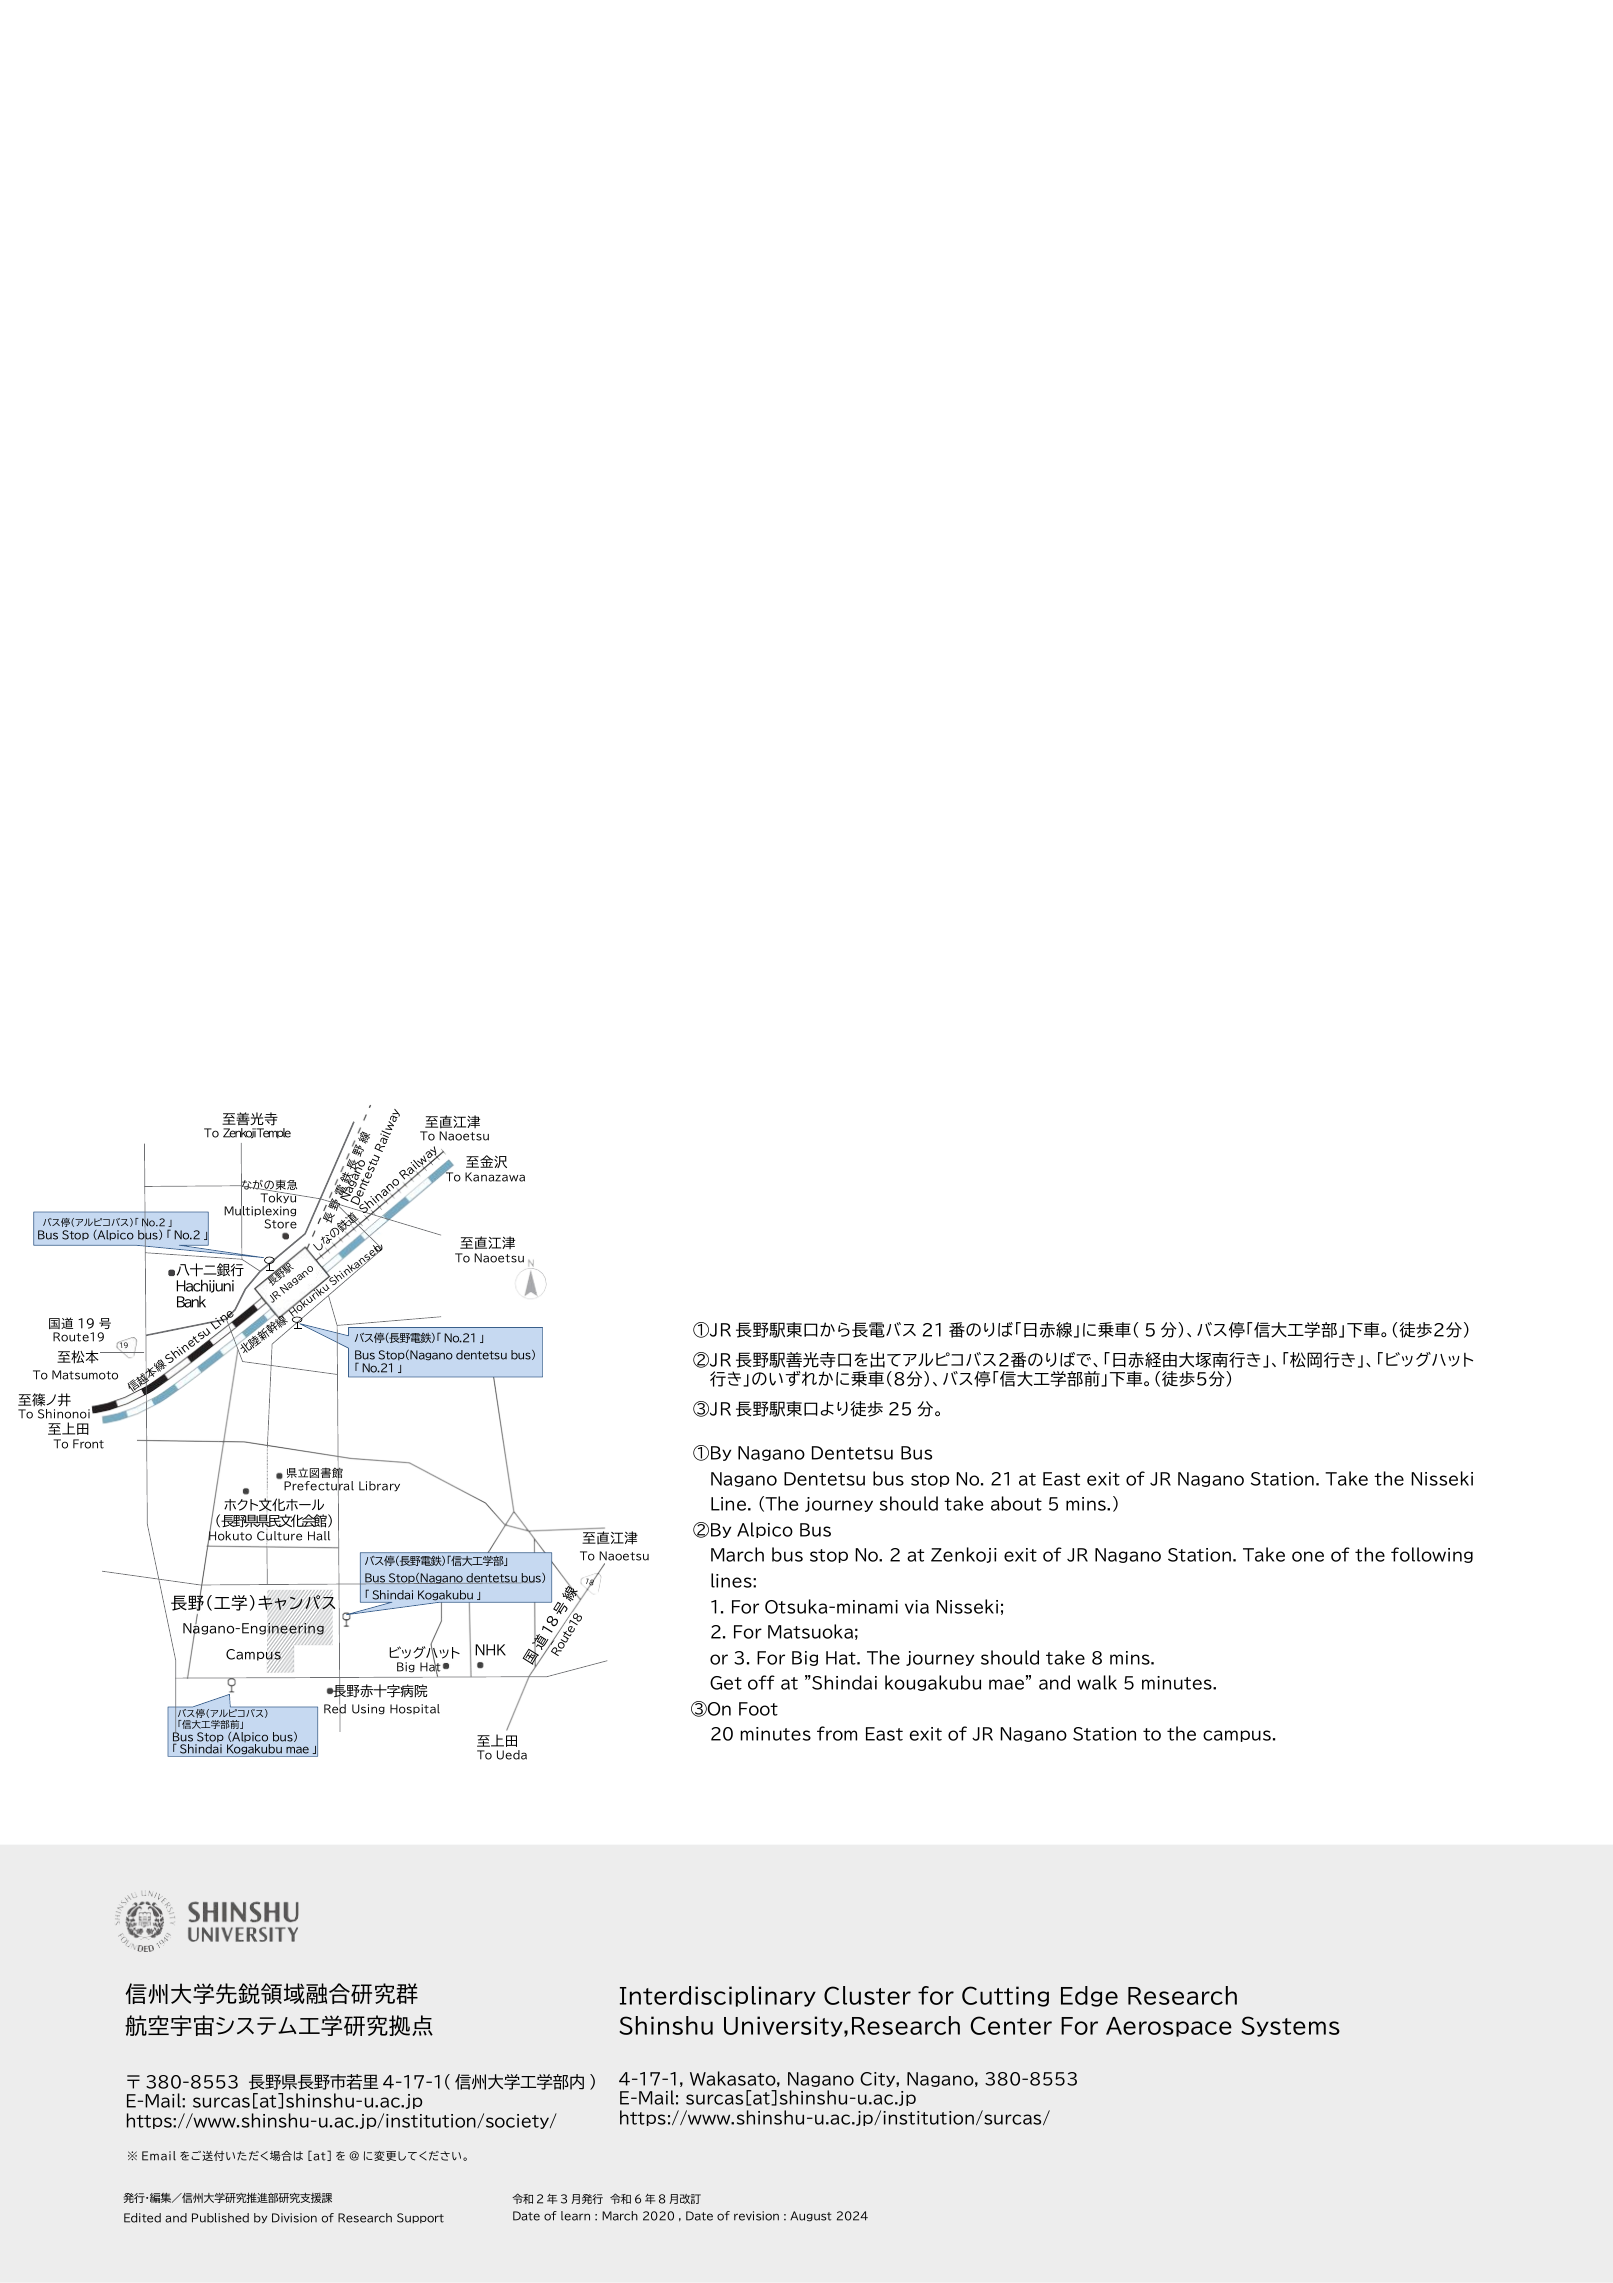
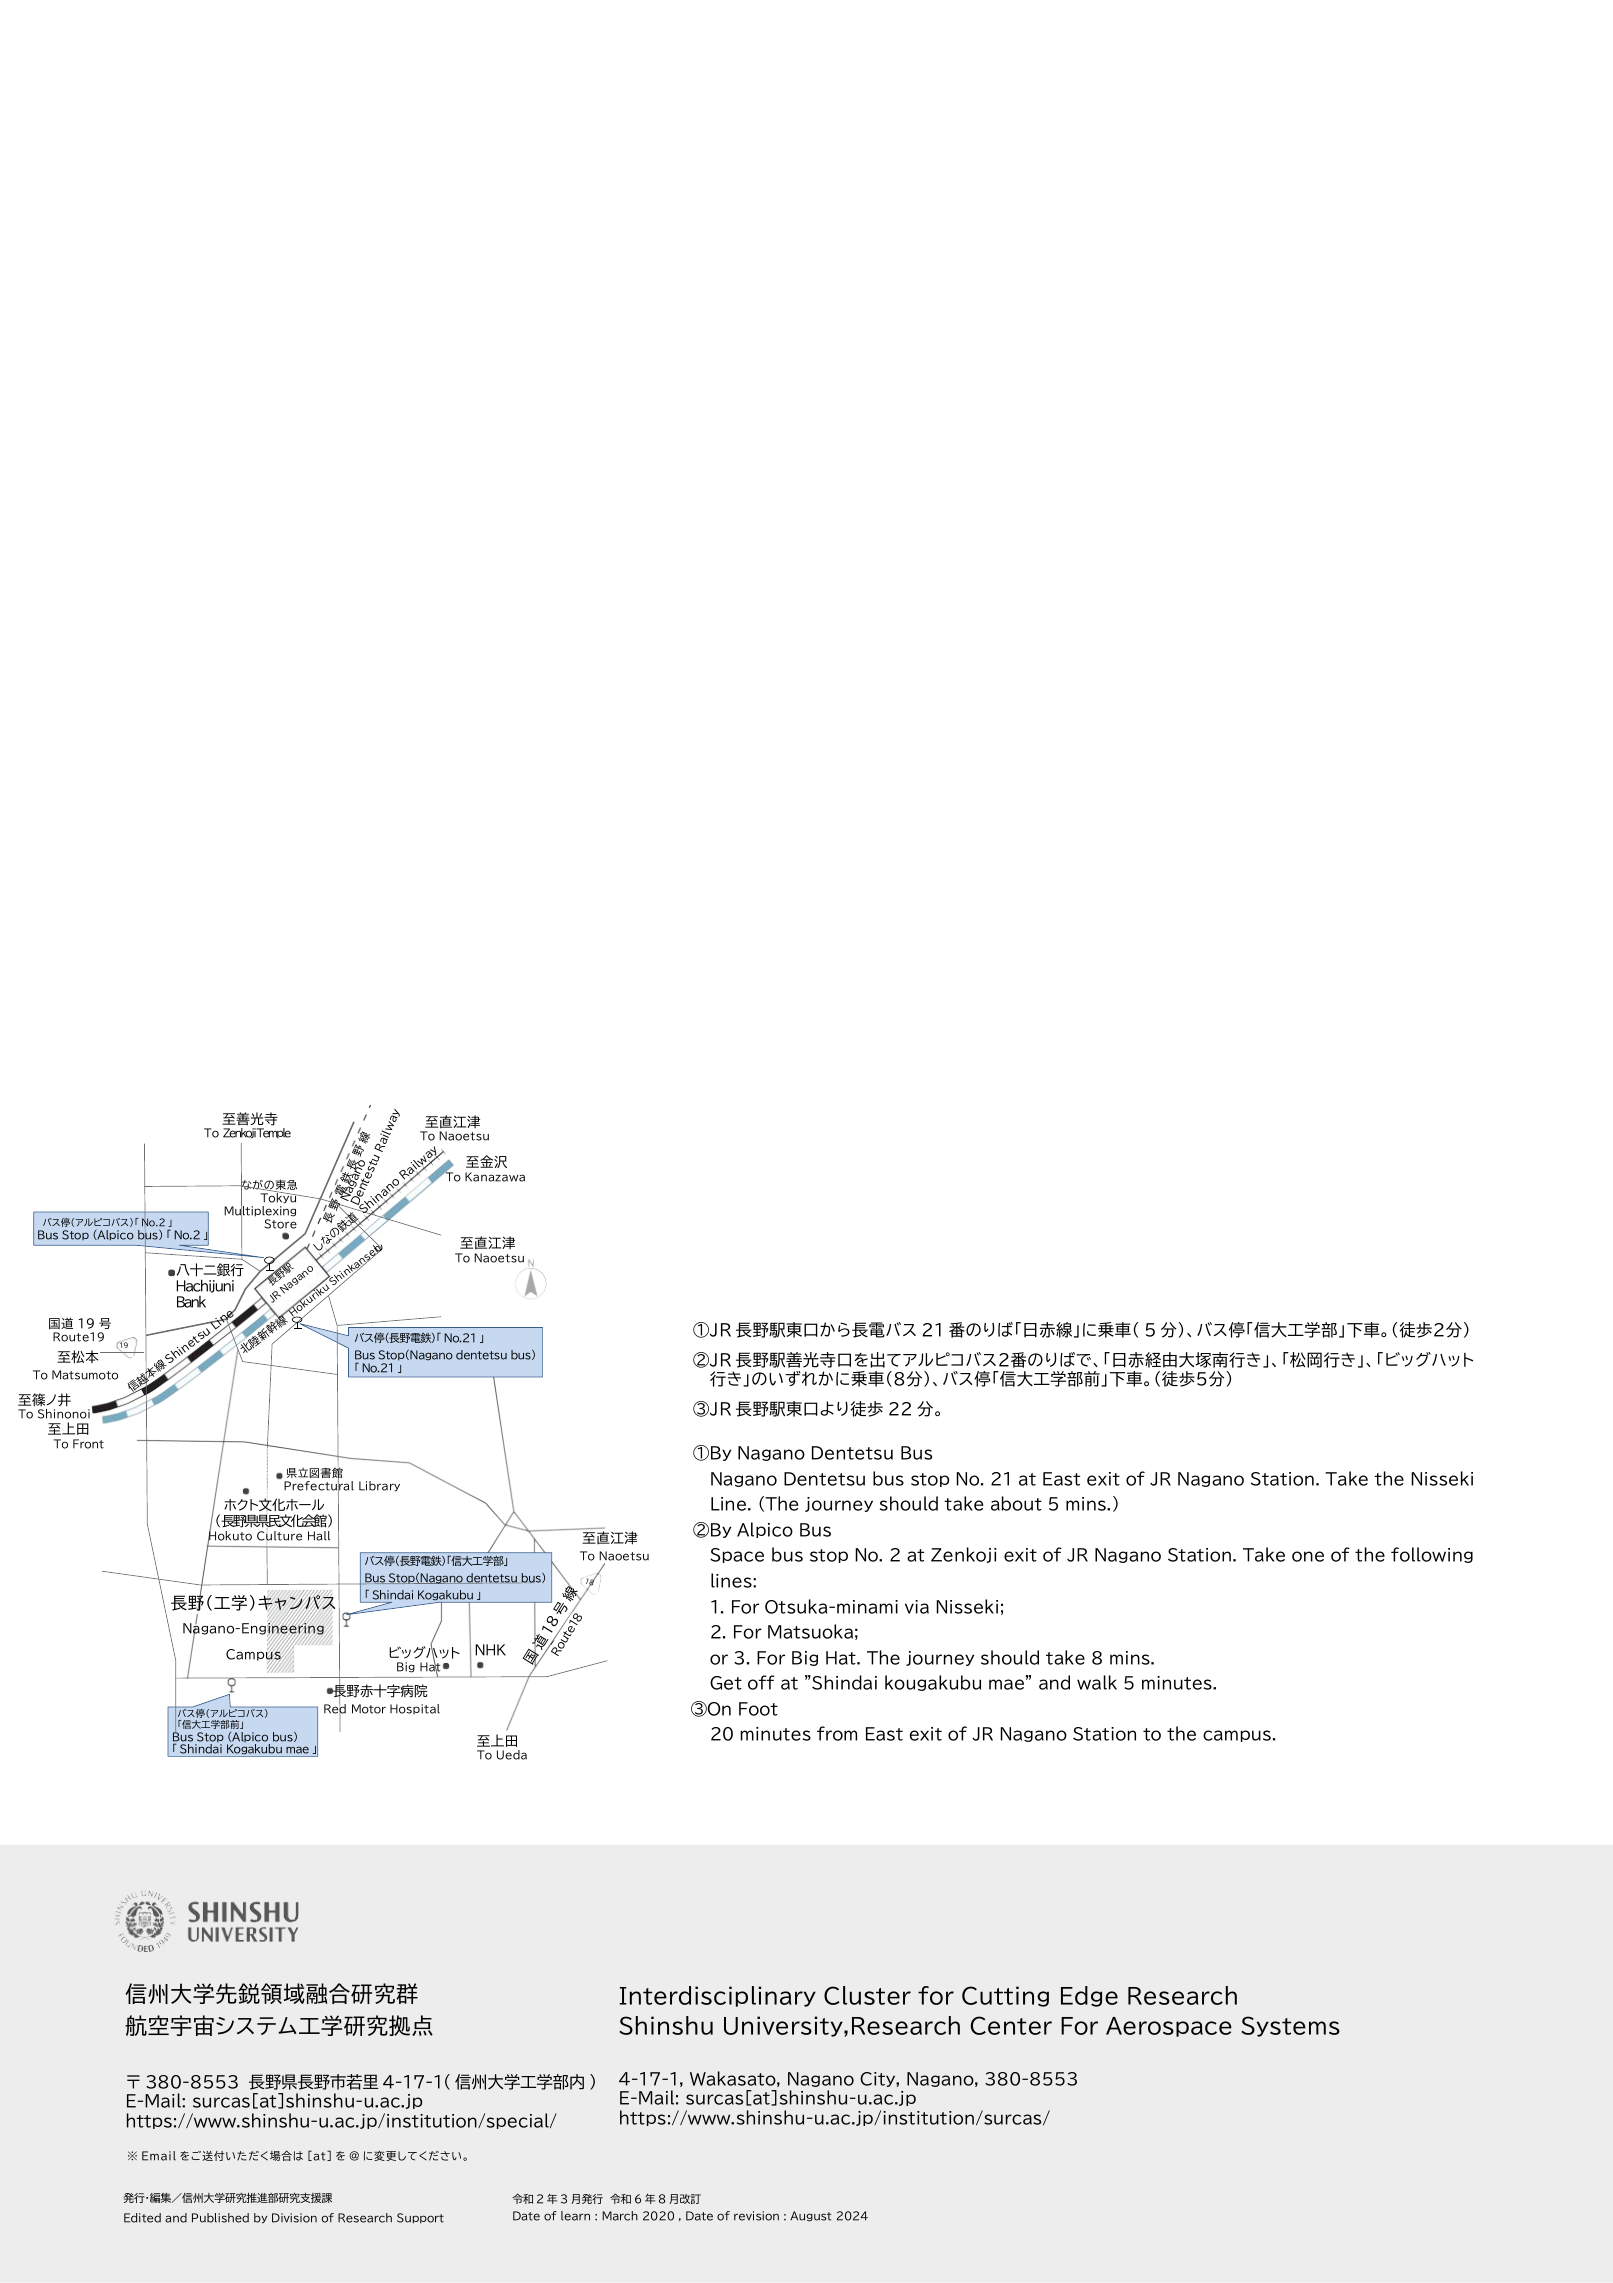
25: 25 -> 22
March at (738, 1556): March -> Space
Using: Using -> Motor
https://www.shinshu-u.ac.jp/institution/society/: https://www.shinshu-u.ac.jp/institution/society/ -> https://www.shinshu-u.ac.jp/institution/special/
